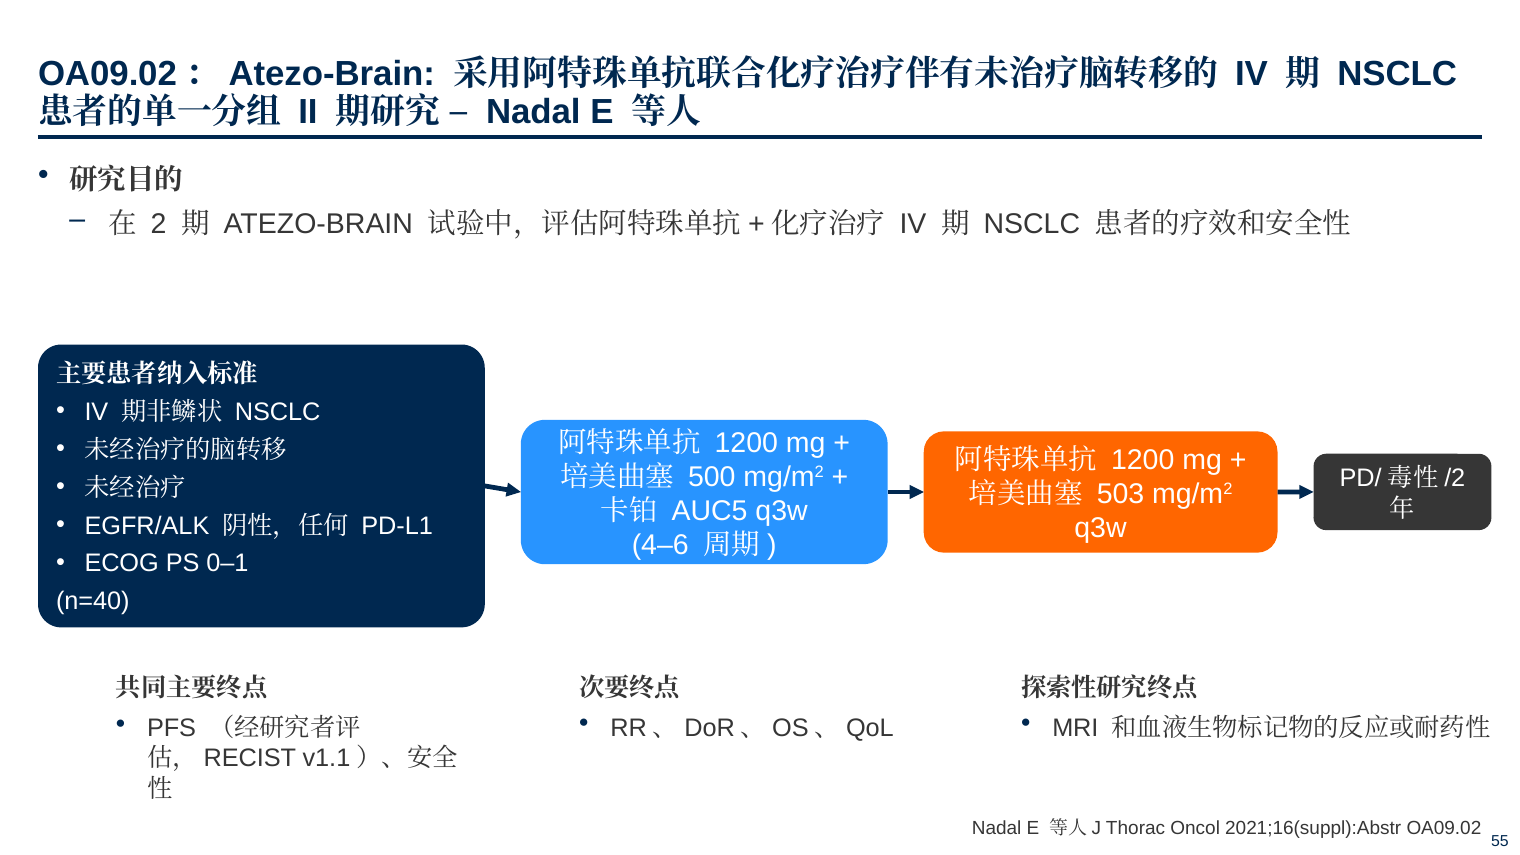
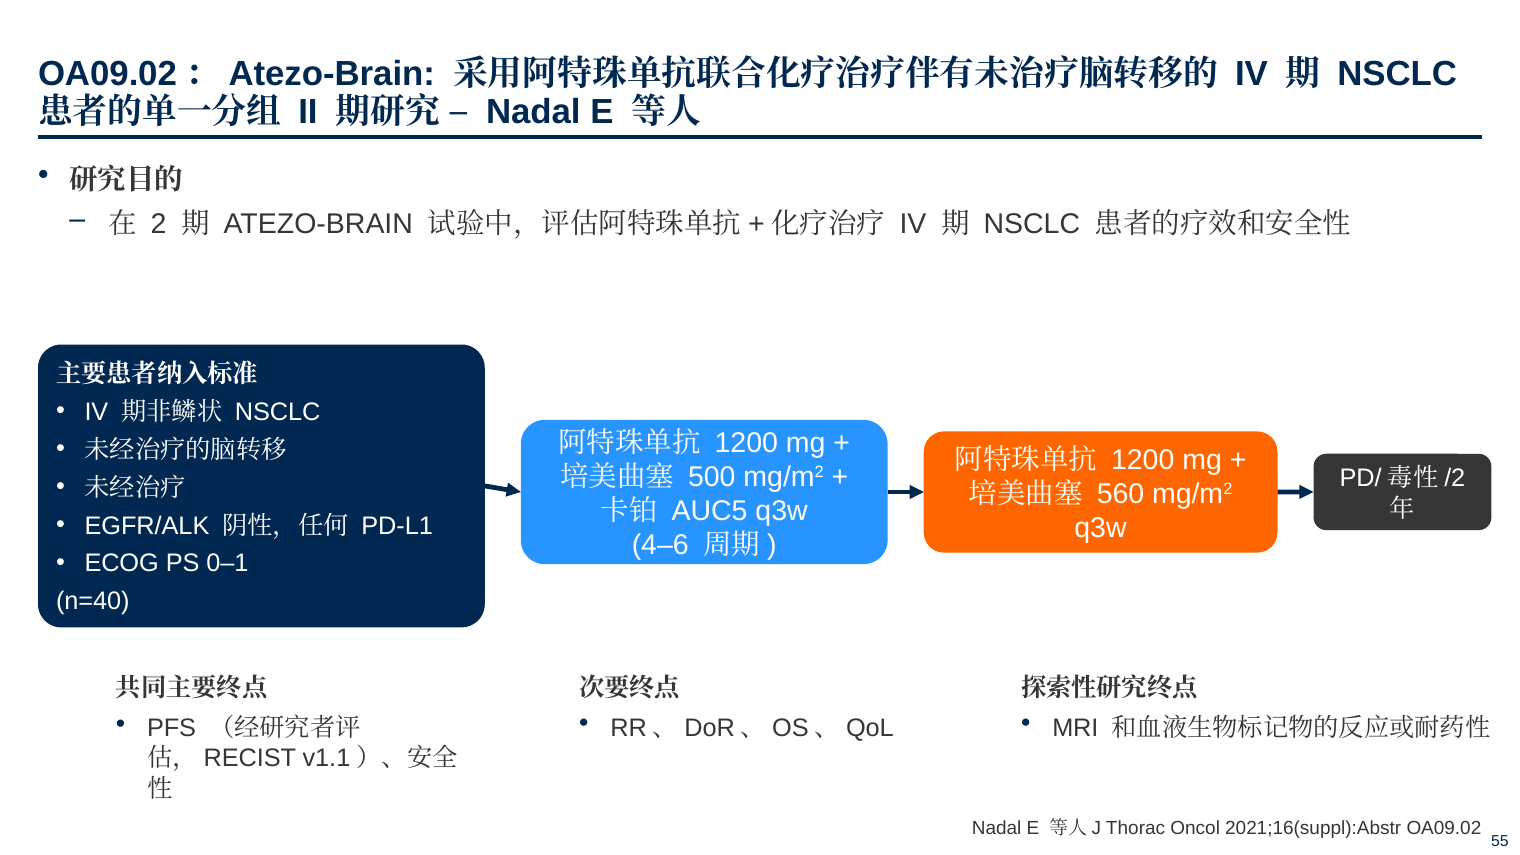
503: 503 -> 560
